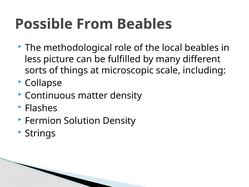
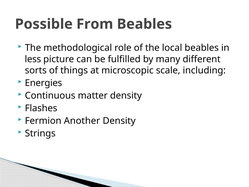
Collapse: Collapse -> Energies
Solution: Solution -> Another
